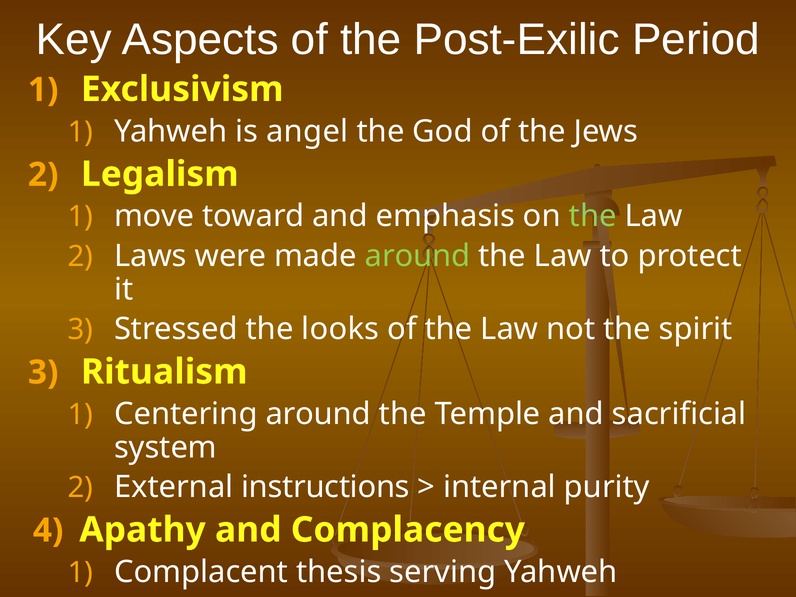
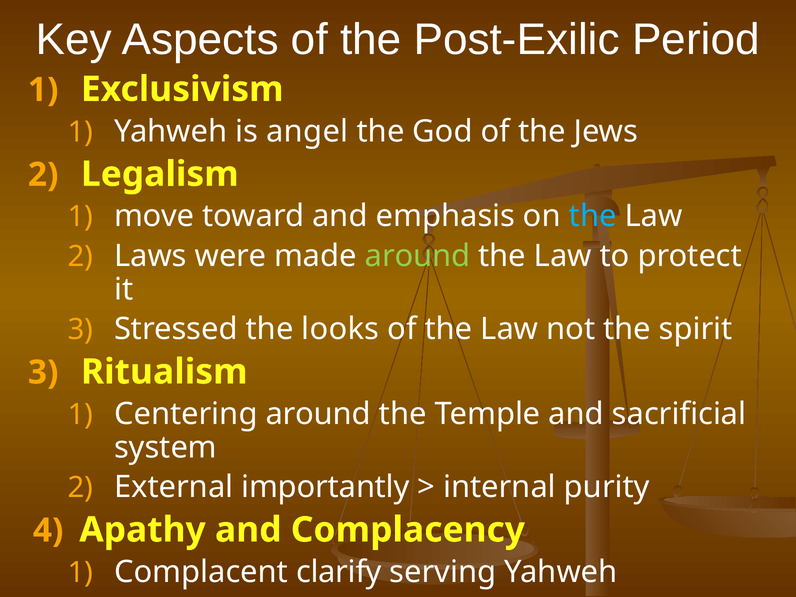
the at (593, 216) colour: light green -> light blue
instructions: instructions -> importantly
thesis: thesis -> clarify
